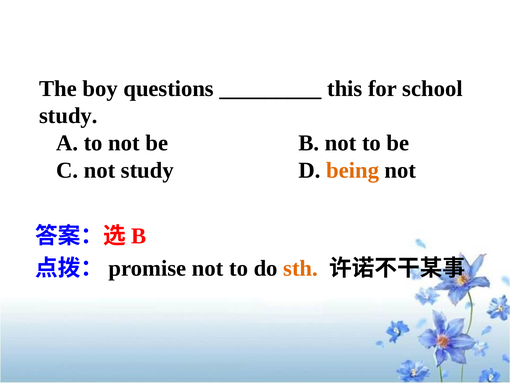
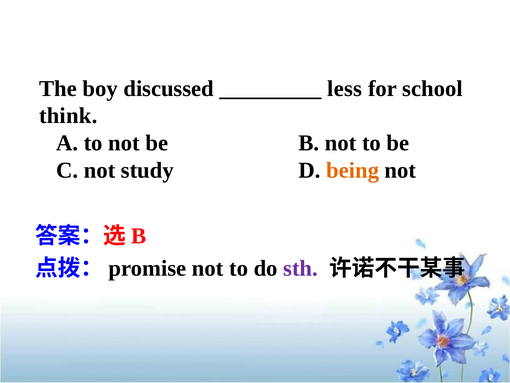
questions: questions -> discussed
this: this -> less
study at (68, 116): study -> think
sth colour: orange -> purple
